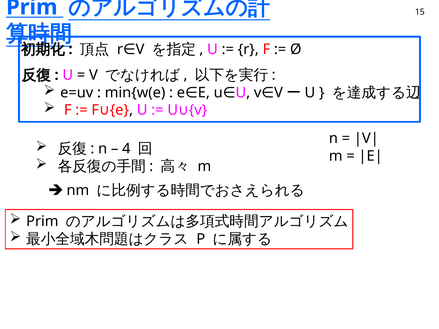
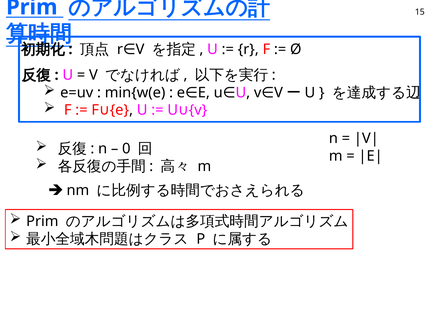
4: 4 -> 0
